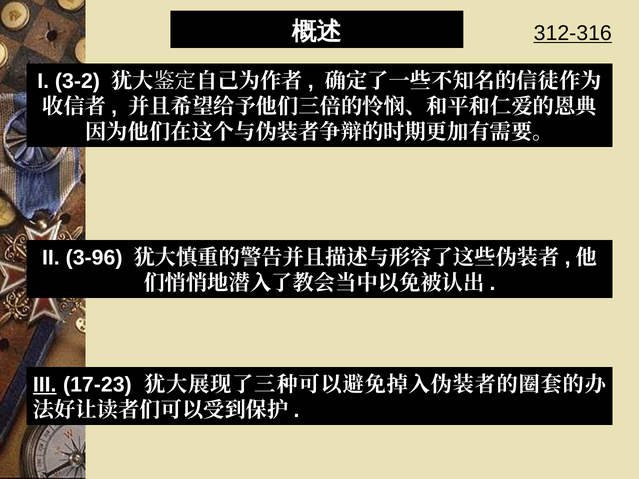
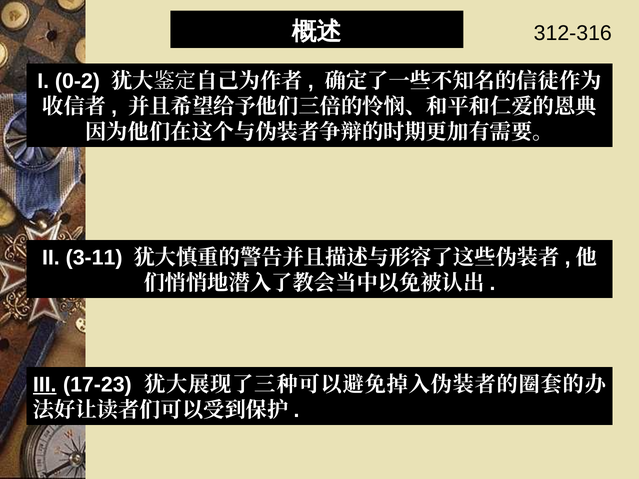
312-316 underline: present -> none
3-2: 3-2 -> 0-2
3-96: 3-96 -> 3-11
